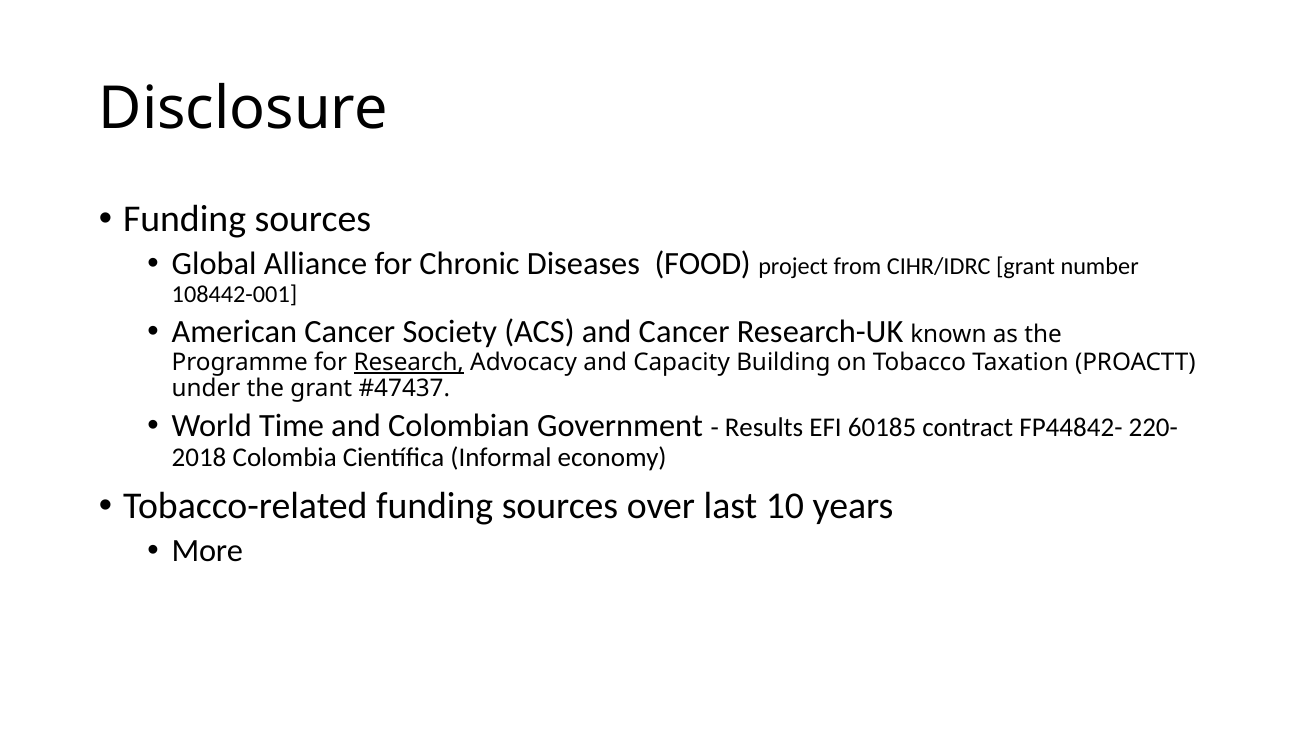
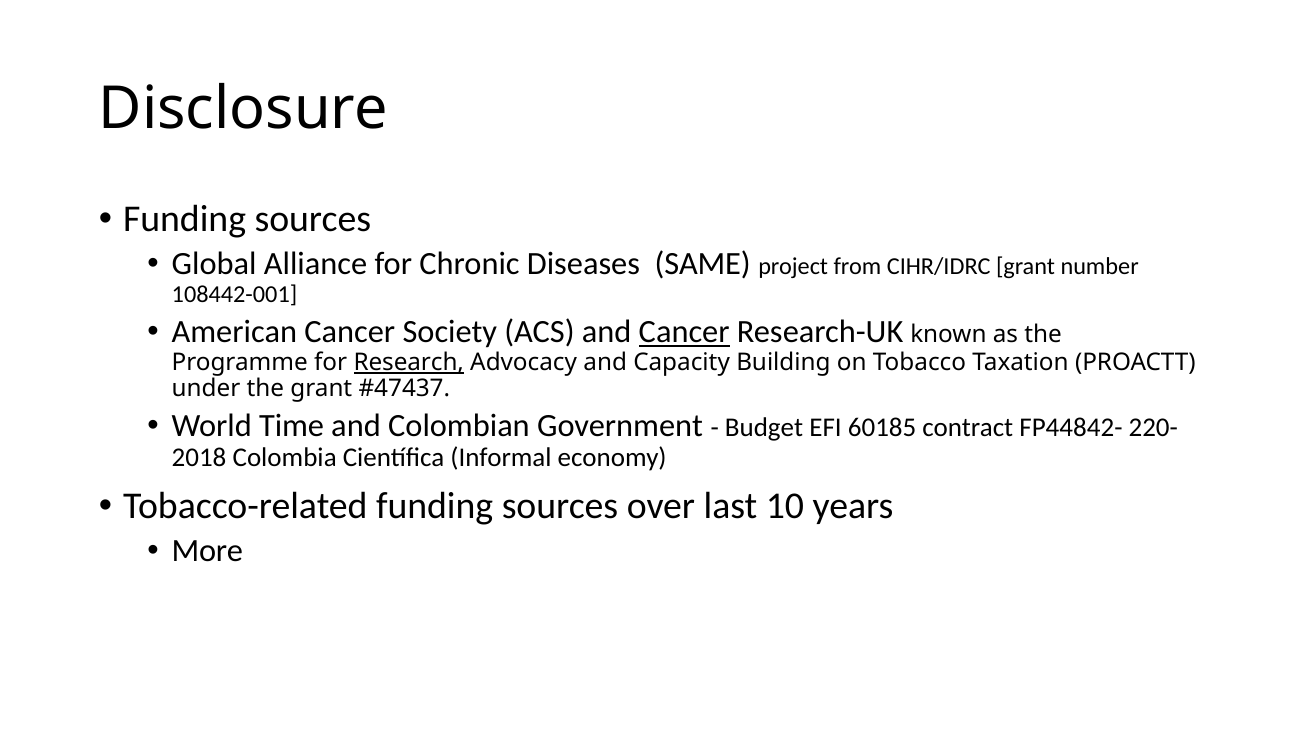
FOOD: FOOD -> SAME
Cancer at (684, 332) underline: none -> present
Results: Results -> Budget
